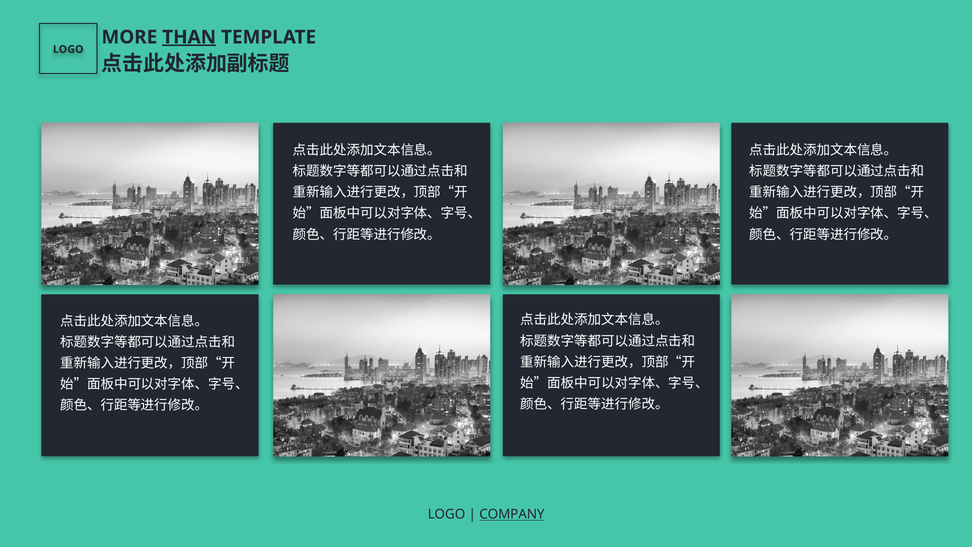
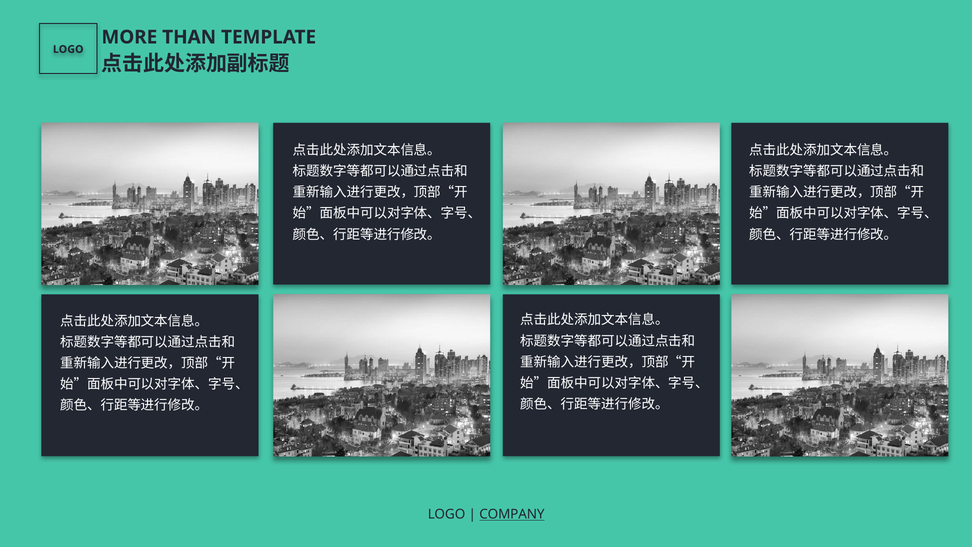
THAN underline: present -> none
